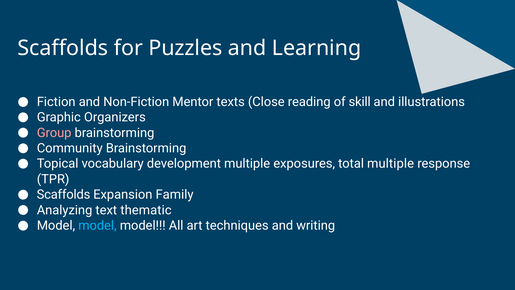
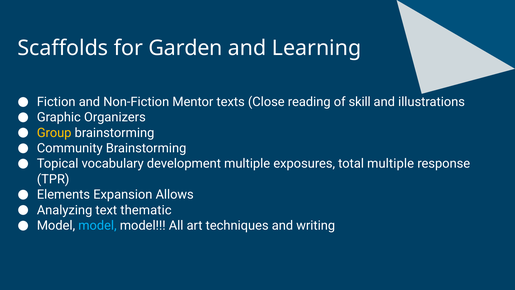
Puzzles: Puzzles -> Garden
Group colour: pink -> yellow
Scaffolds at (64, 194): Scaffolds -> Elements
Family: Family -> Allows
